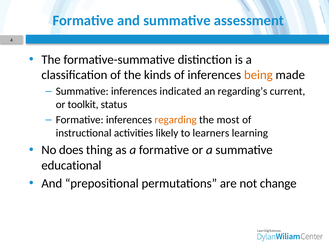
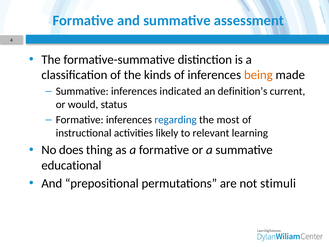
regarding’s: regarding’s -> definition’s
toolkit: toolkit -> would
regarding colour: orange -> blue
learners: learners -> relevant
change: change -> stimuli
